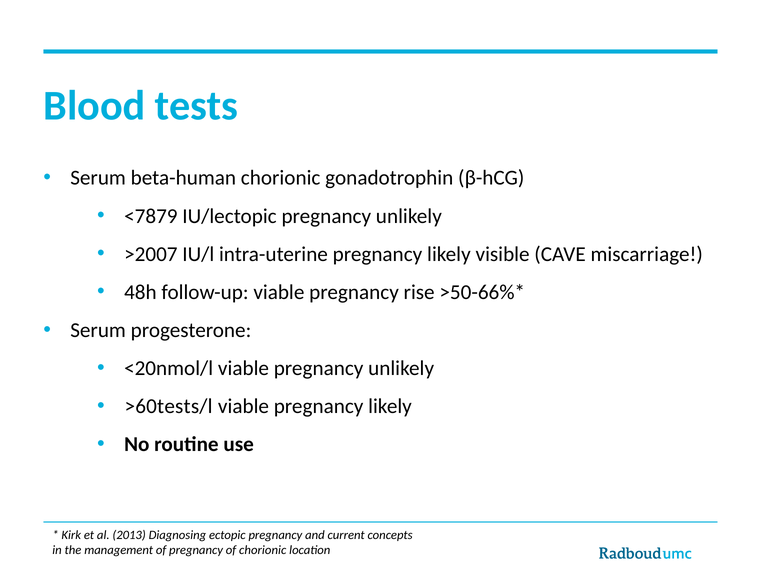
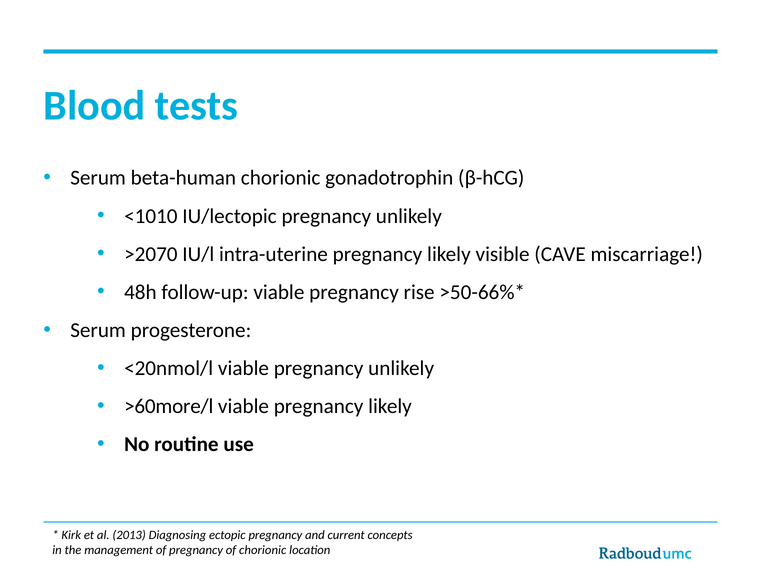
<7879: <7879 -> <1010
>2007: >2007 -> >2070
>60tests/l: >60tests/l -> >60more/l
